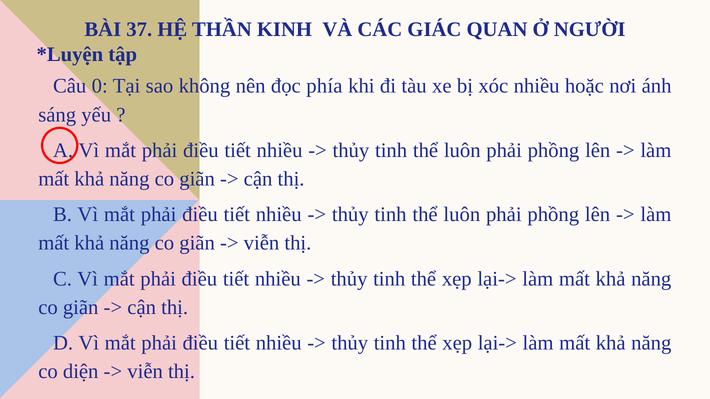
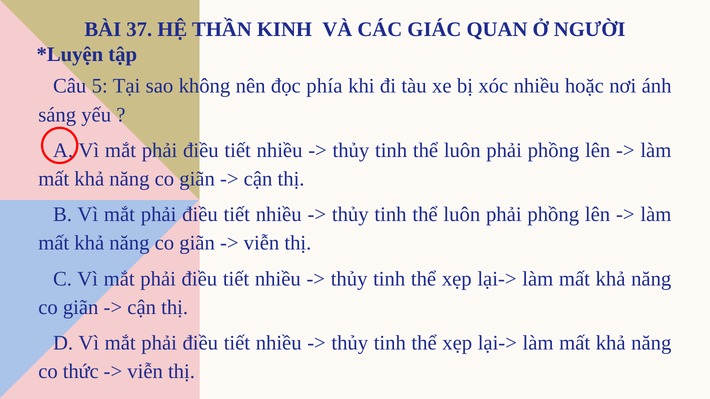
0: 0 -> 5
diện: diện -> thức
